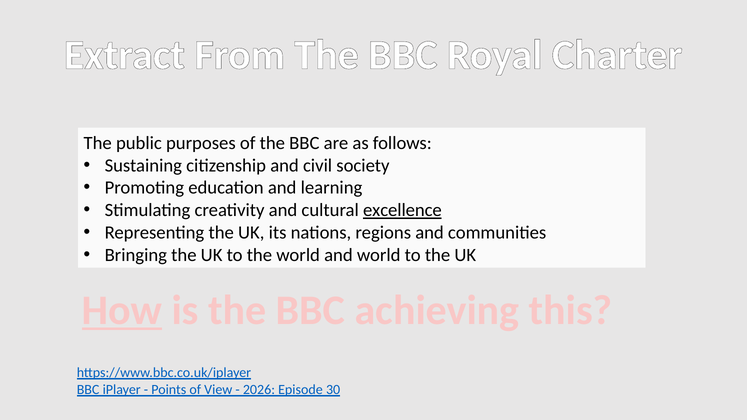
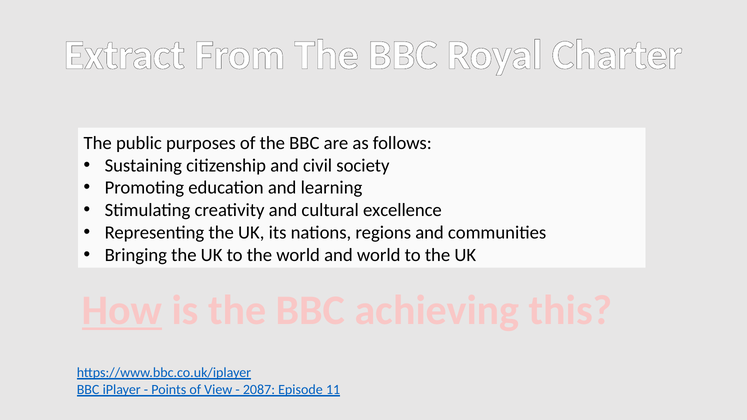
excellence underline: present -> none
2026: 2026 -> 2087
30: 30 -> 11
